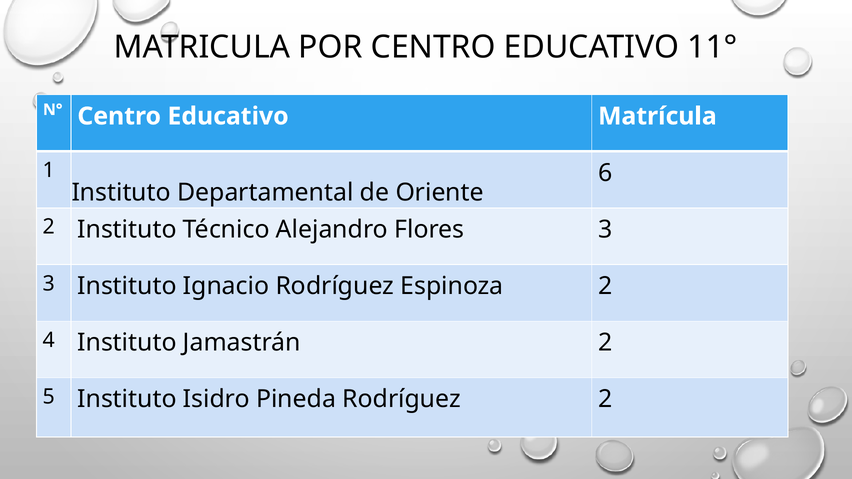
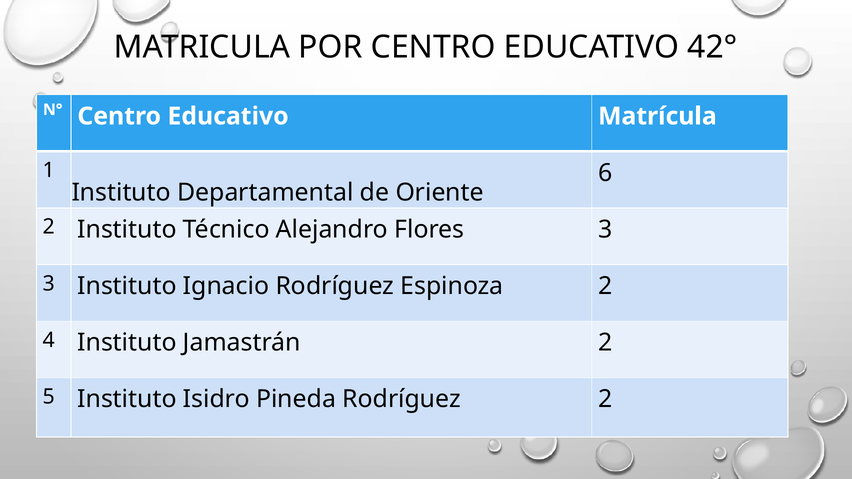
11°: 11° -> 42°
